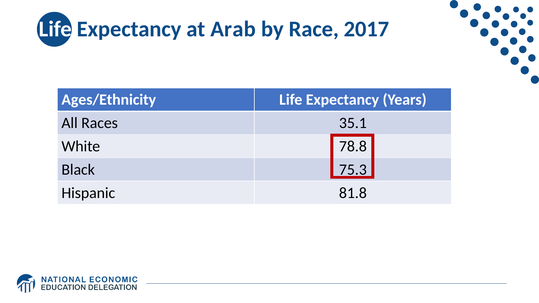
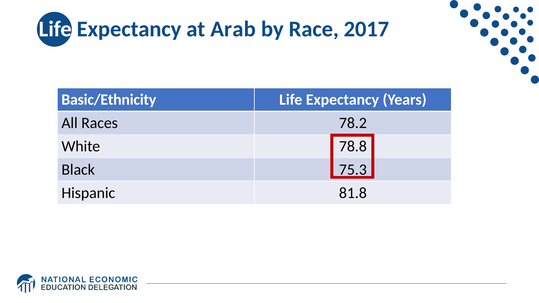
Ages/Ethnicity: Ages/Ethnicity -> Basic/Ethnicity
35.1: 35.1 -> 78.2
